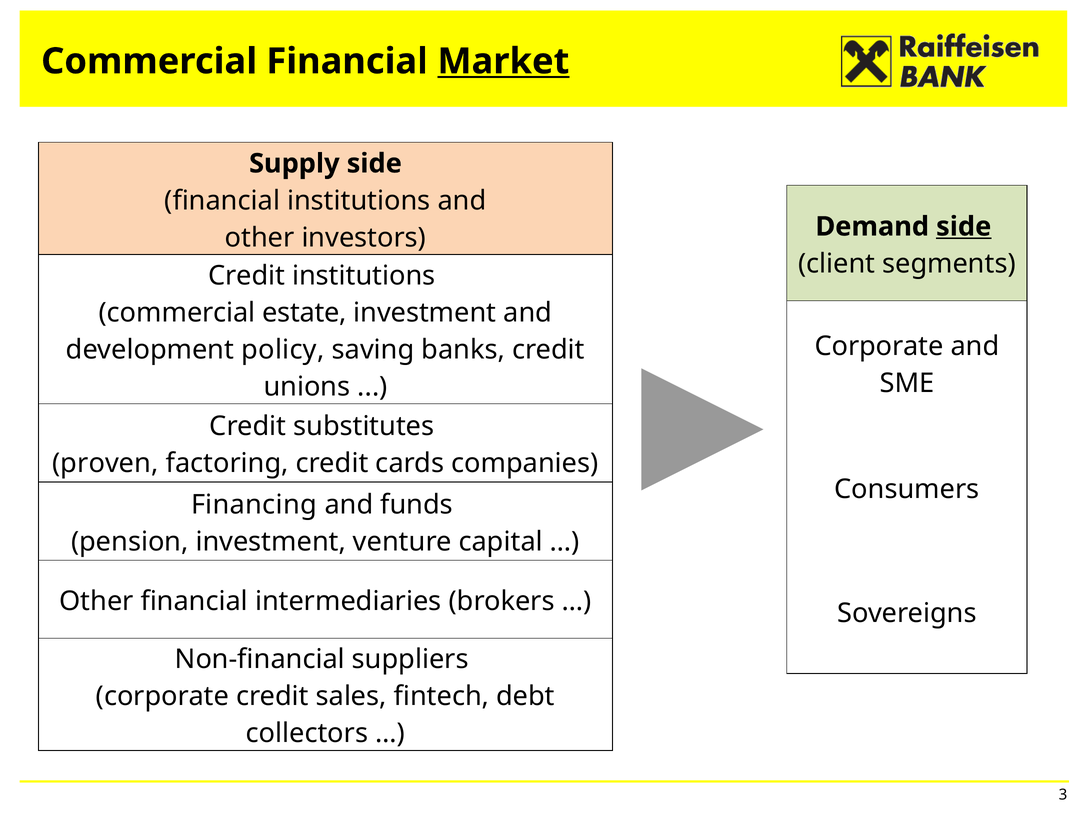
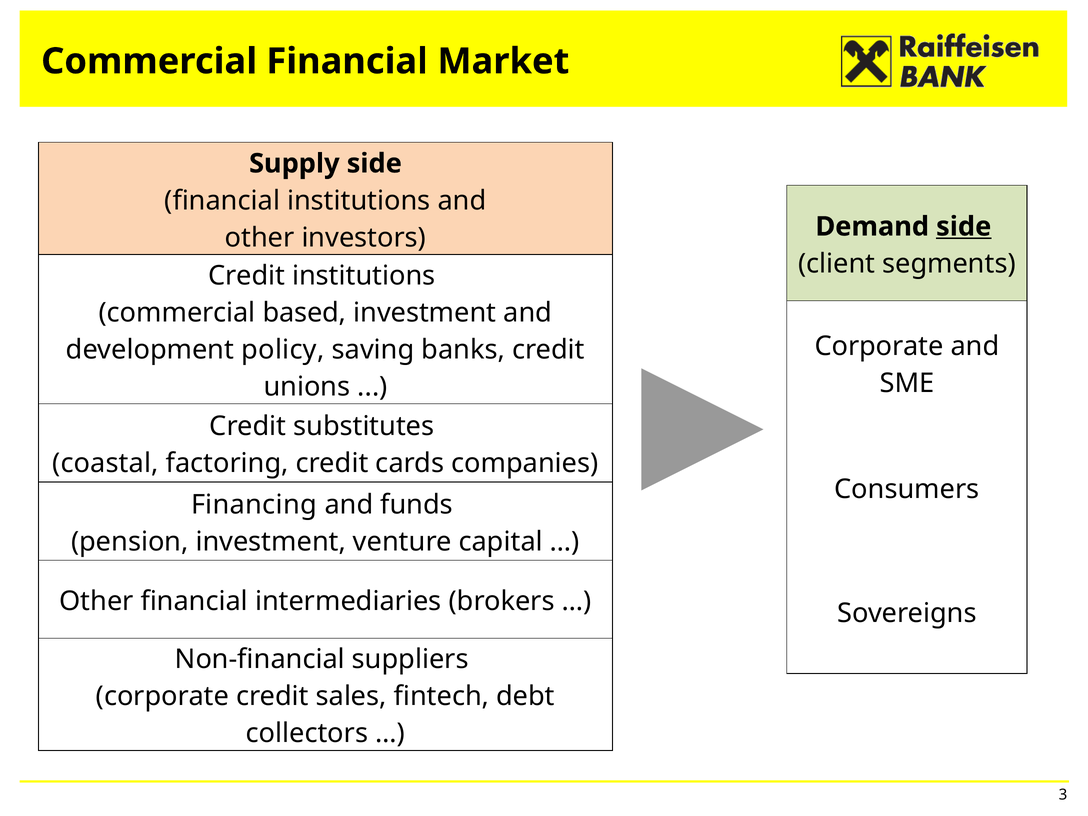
Market underline: present -> none
estate: estate -> based
proven: proven -> coastal
